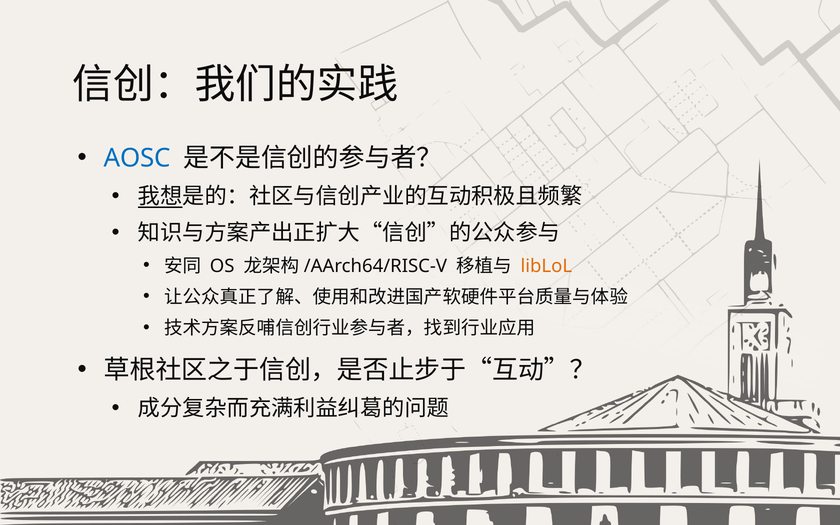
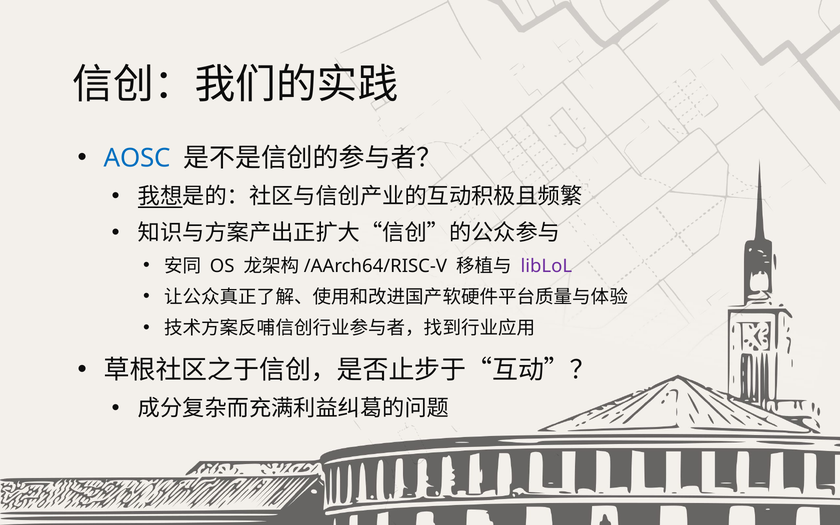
libLoL colour: orange -> purple
